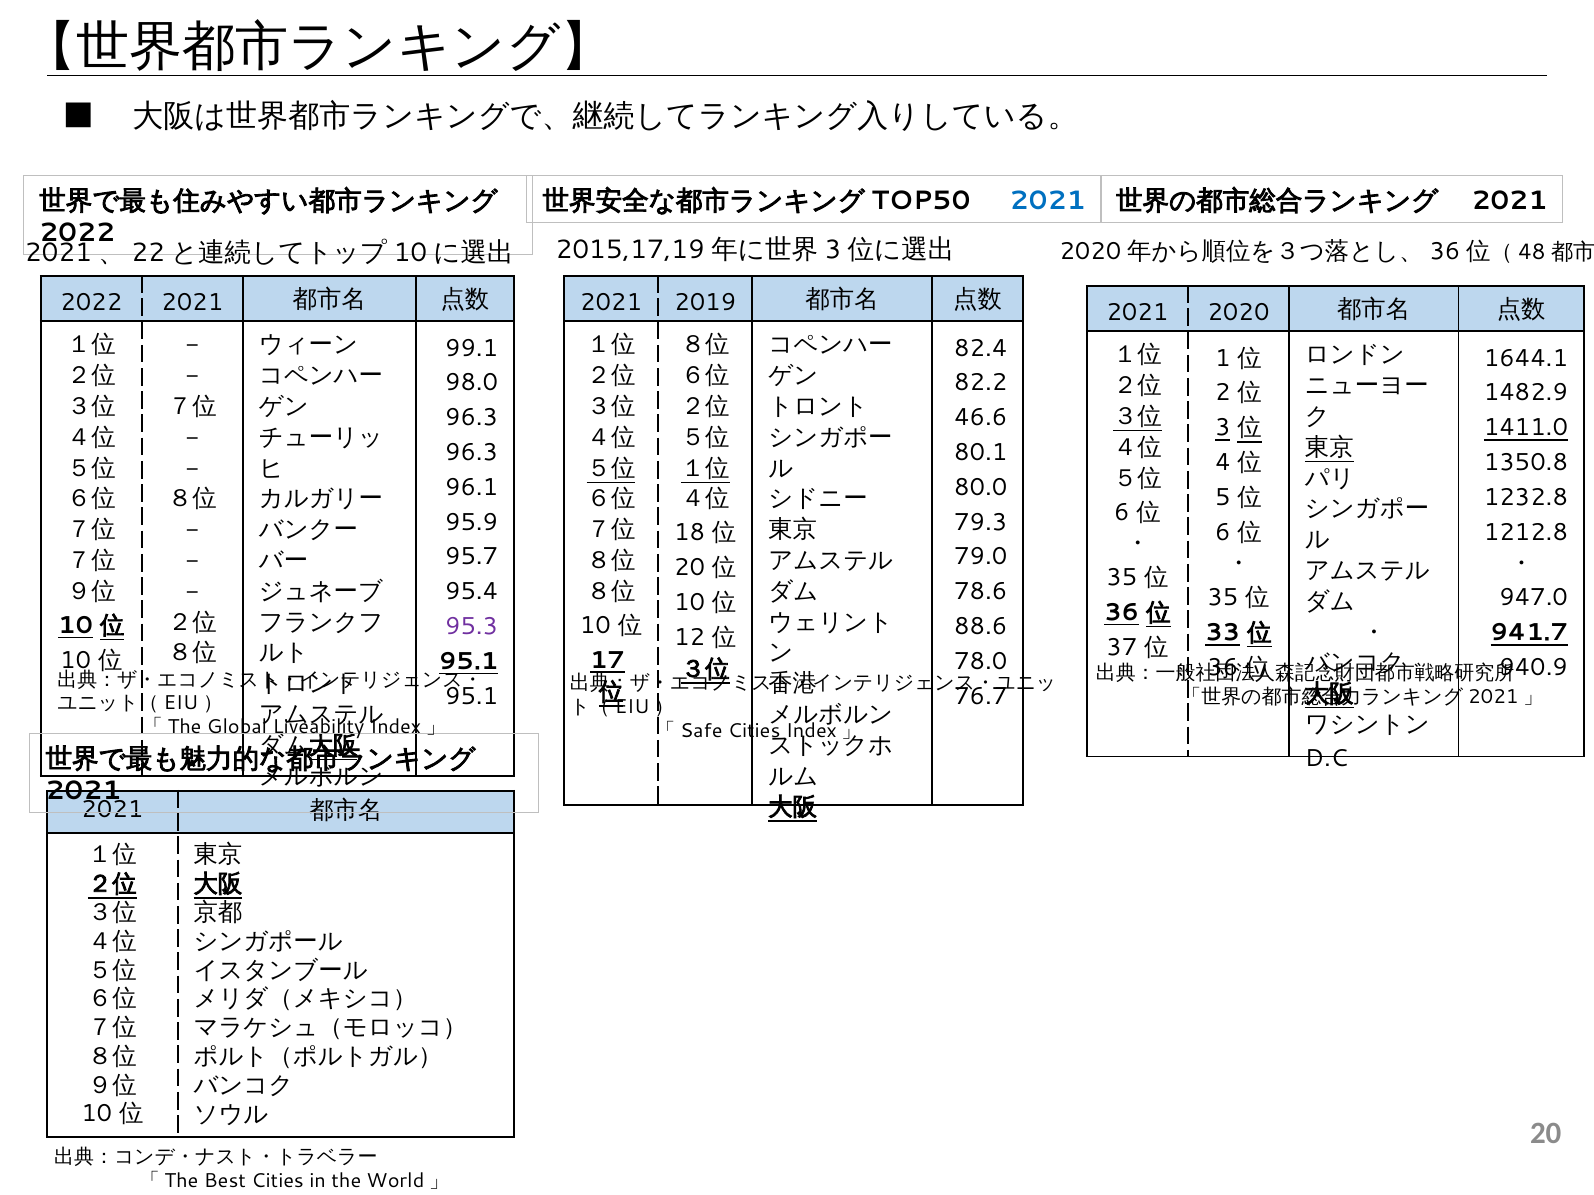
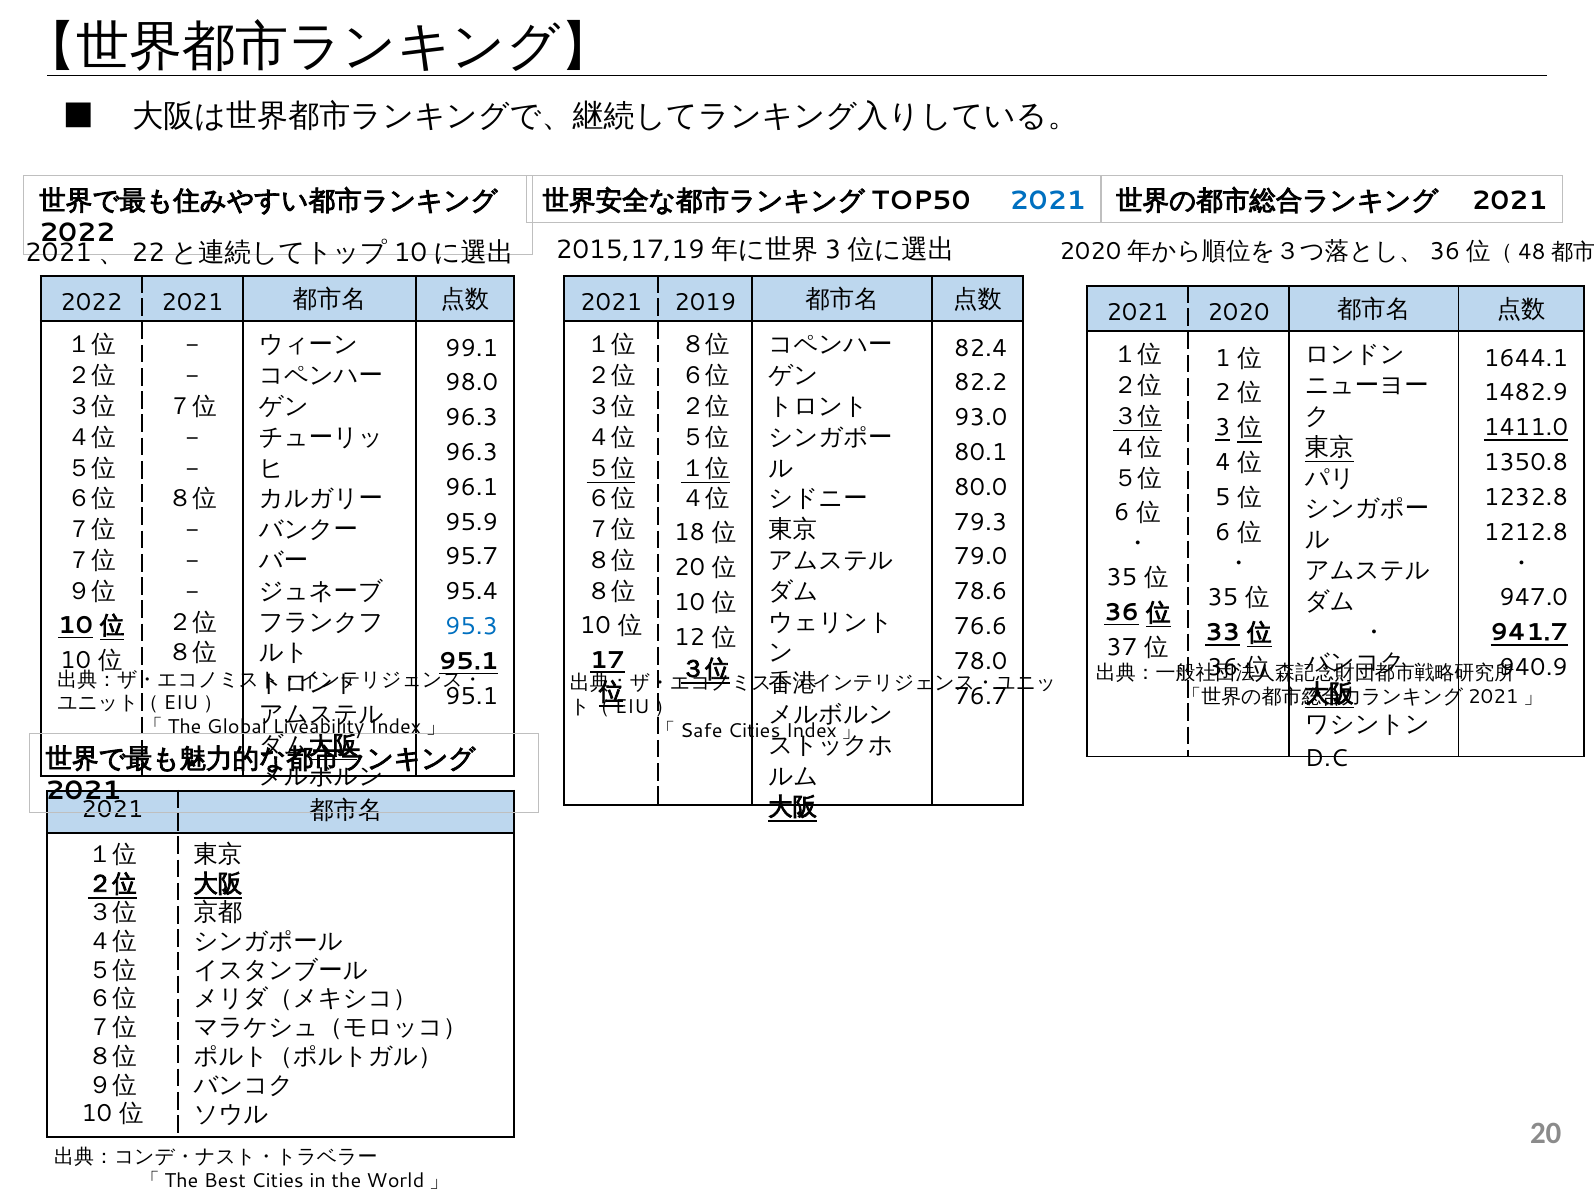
46.6: 46.6 -> 93.0
95.3 colour: purple -> blue
88.6: 88.6 -> 76.6
